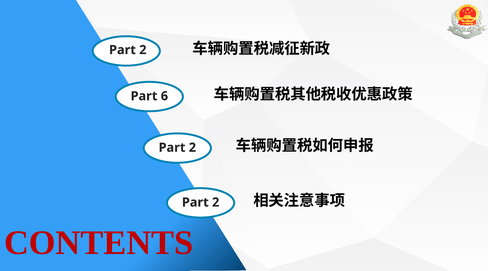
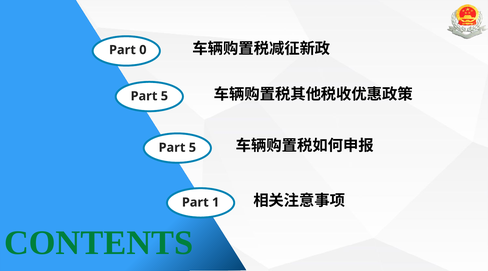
2 at (143, 50): 2 -> 0
6 at (164, 96): 6 -> 5
2 at (192, 148): 2 -> 5
2 at (216, 202): 2 -> 1
CONTENTS colour: red -> green
